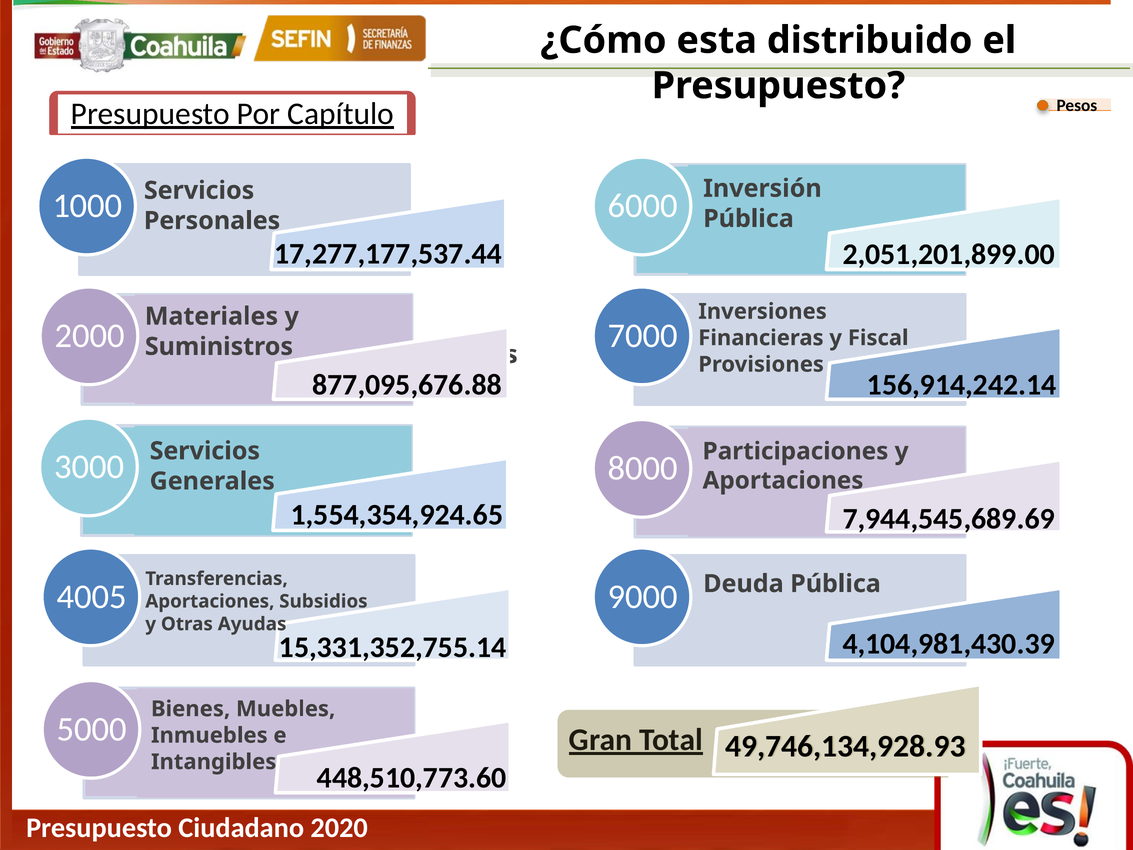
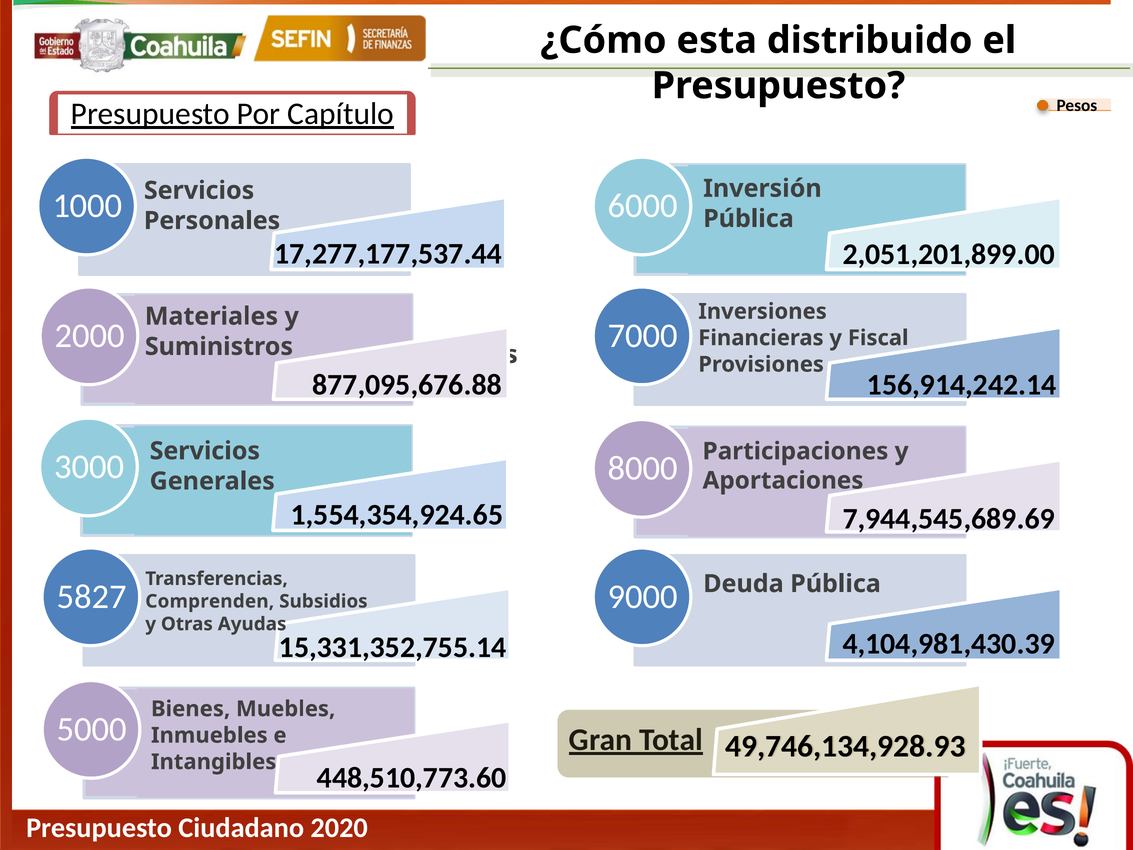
4005: 4005 -> 5827
Aportaciones at (210, 601): Aportaciones -> Comprenden
